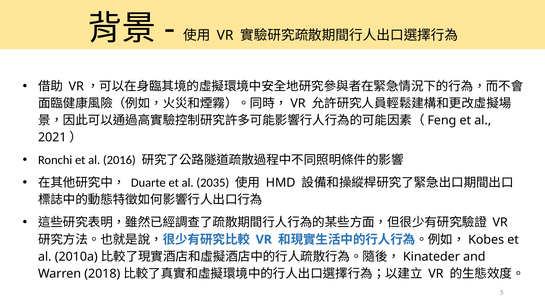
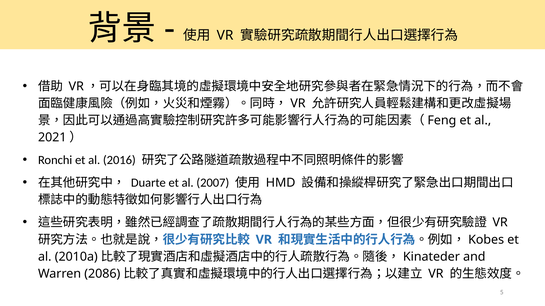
2035: 2035 -> 2007
2018: 2018 -> 2086
